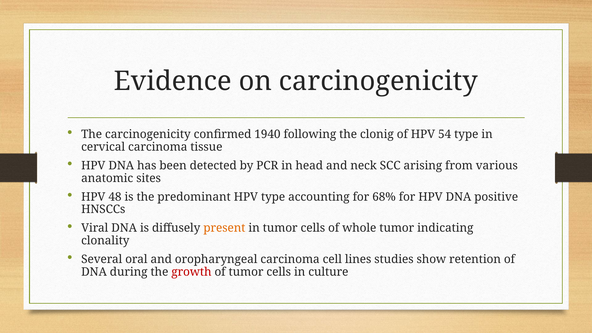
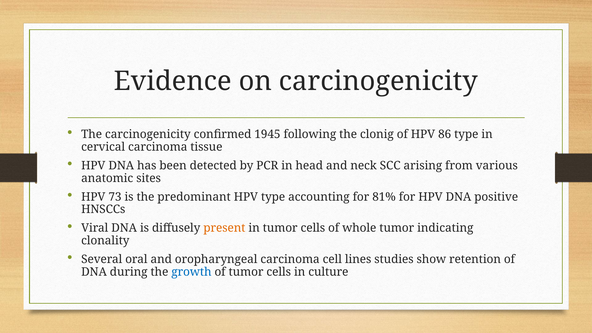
1940: 1940 -> 1945
54: 54 -> 86
48: 48 -> 73
68%: 68% -> 81%
growth colour: red -> blue
